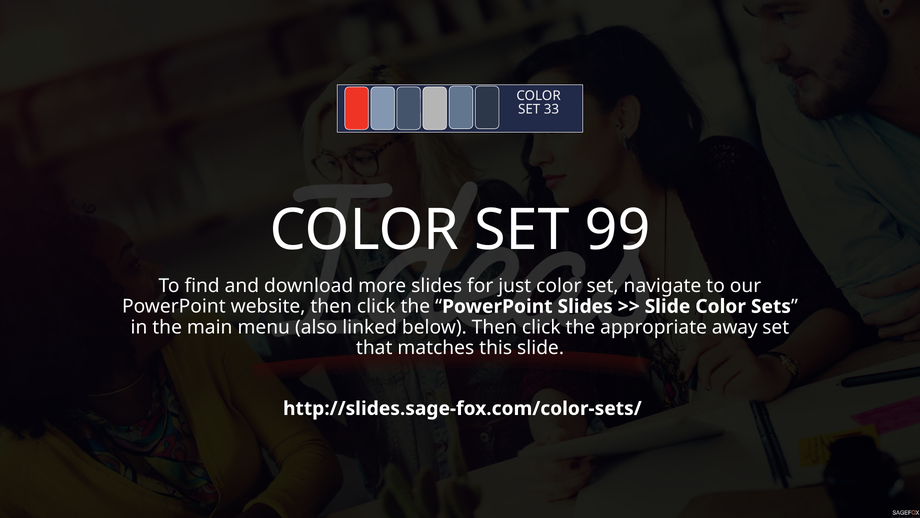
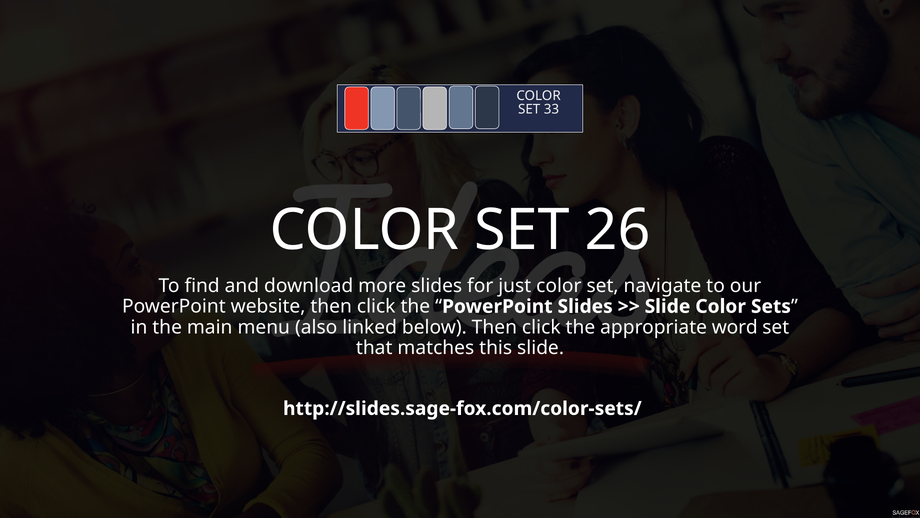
99: 99 -> 26
away: away -> word
